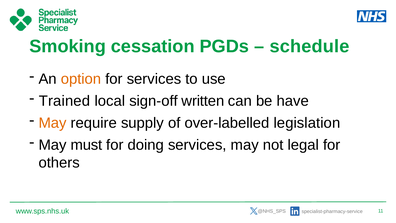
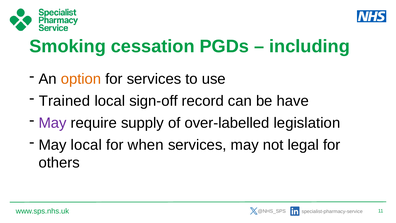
schedule: schedule -> including
written: written -> record
May at (53, 123) colour: orange -> purple
May must: must -> local
doing: doing -> when
